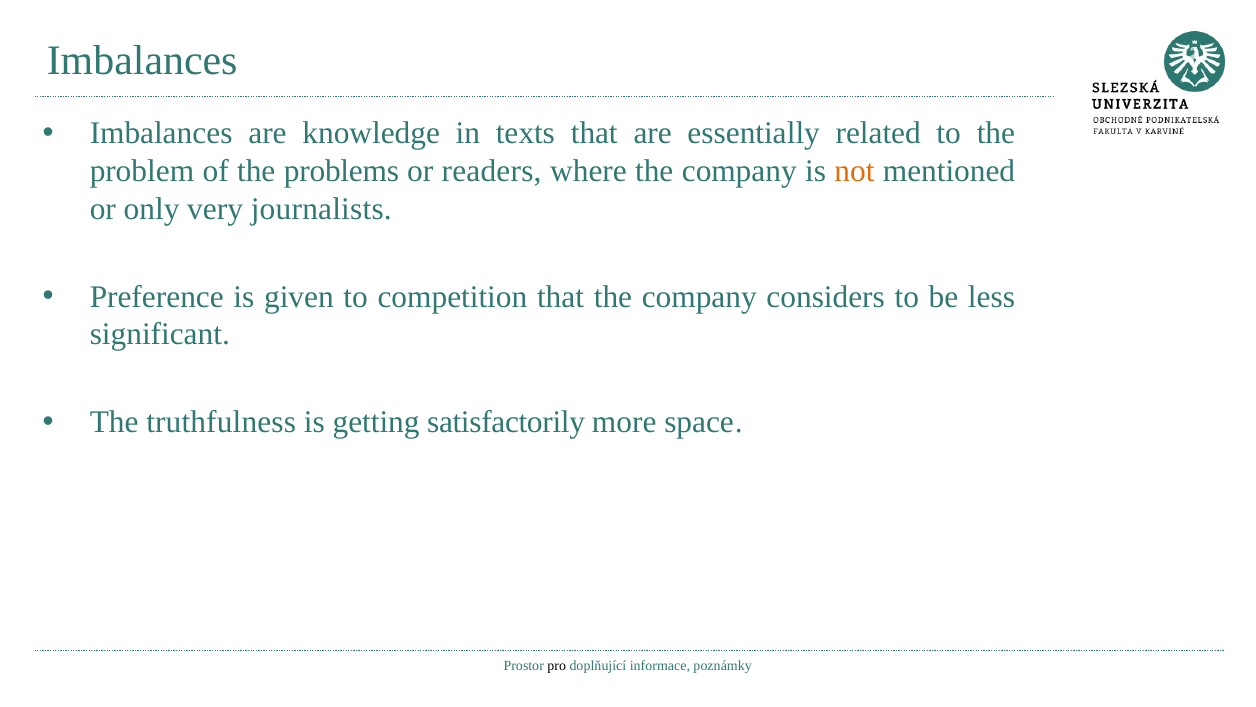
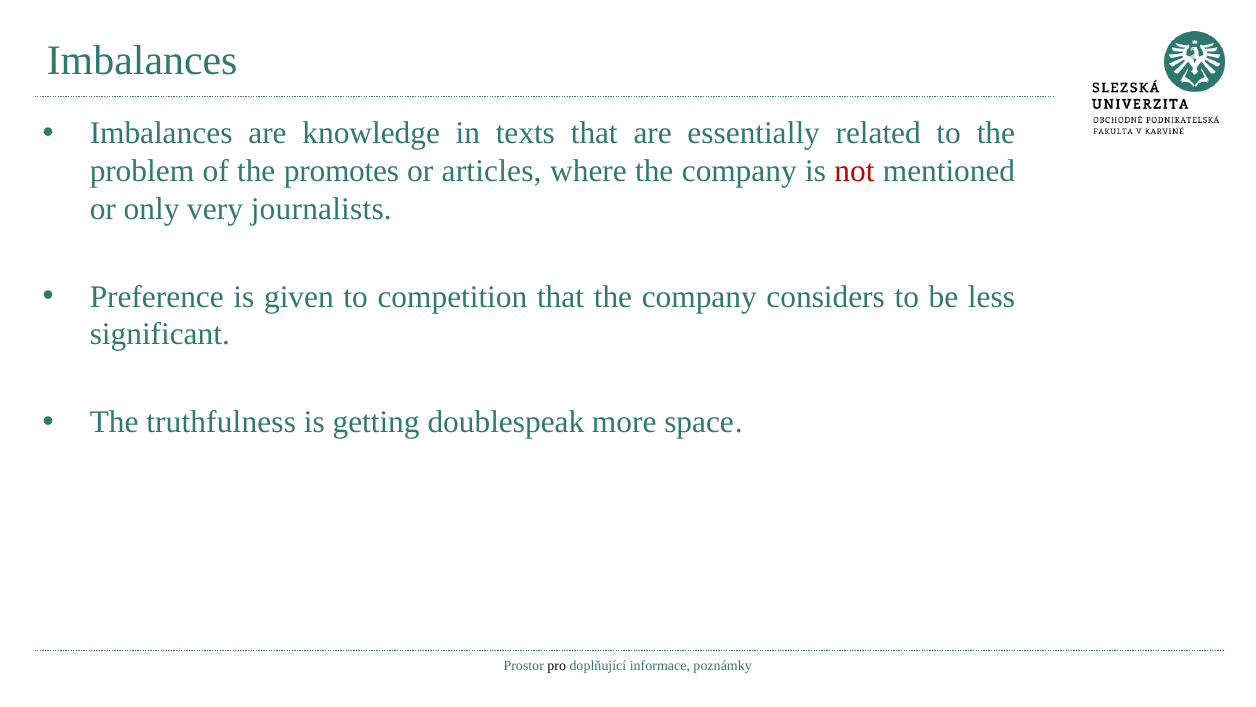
problems: problems -> promotes
readers: readers -> articles
not colour: orange -> red
satisfactorily: satisfactorily -> doublespeak
